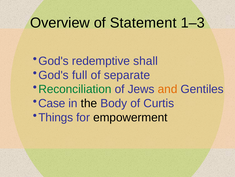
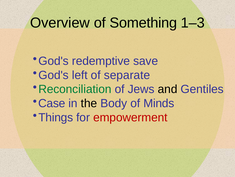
Statement: Statement -> Something
shall: shall -> save
full: full -> left
and colour: orange -> black
Curtis: Curtis -> Minds
empowerment colour: black -> red
